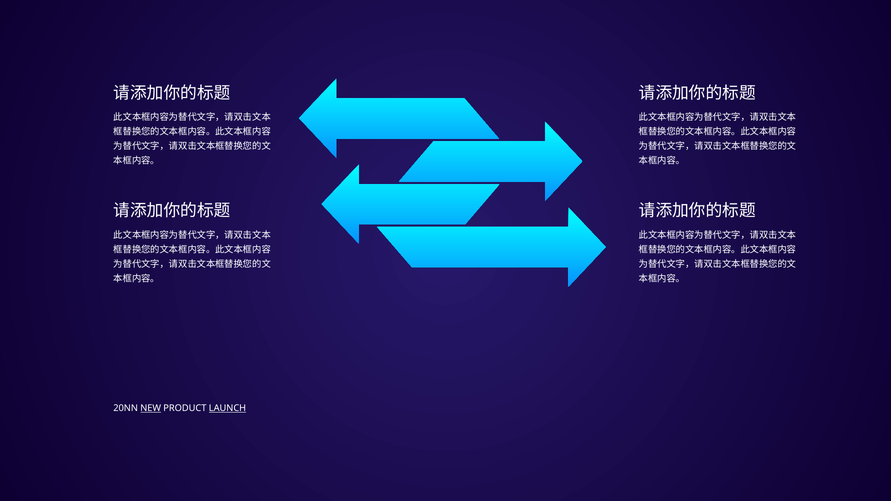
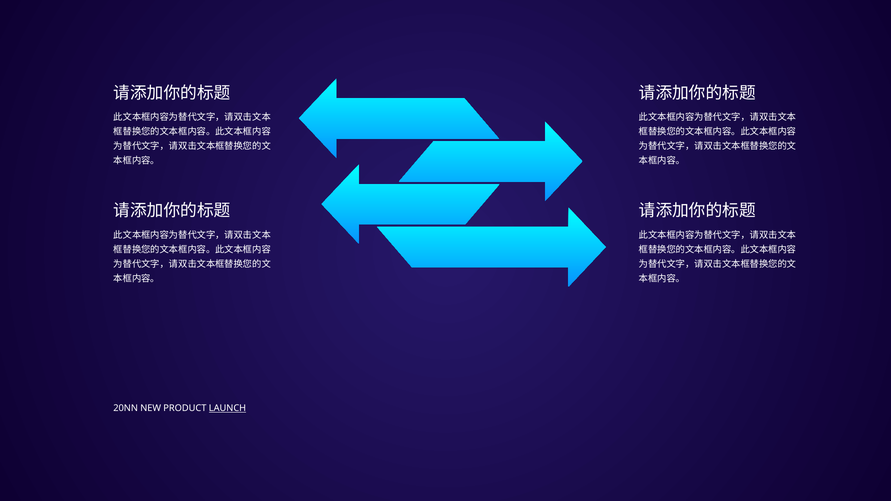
NEW underline: present -> none
